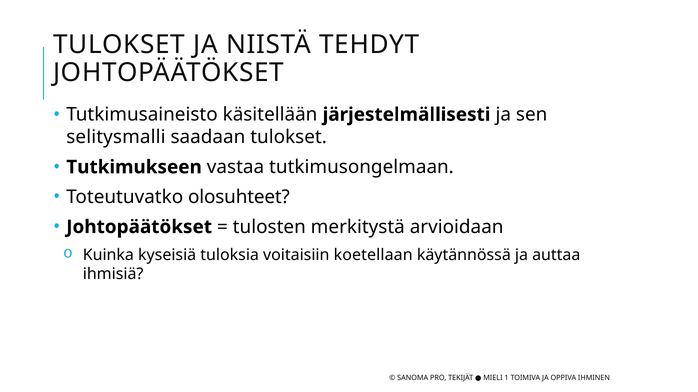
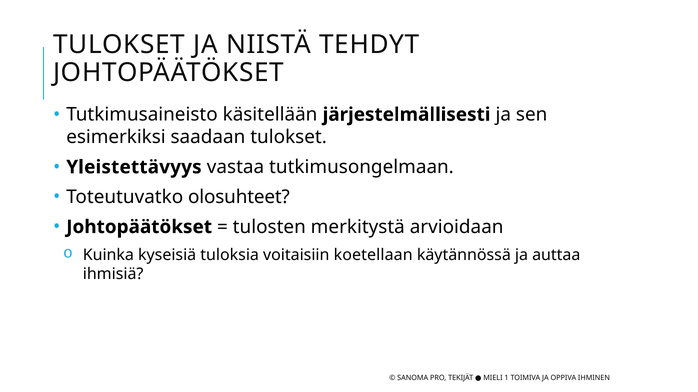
selitysmalli: selitysmalli -> esimerkiksi
Tutkimukseen: Tutkimukseen -> Yleistettävyys
